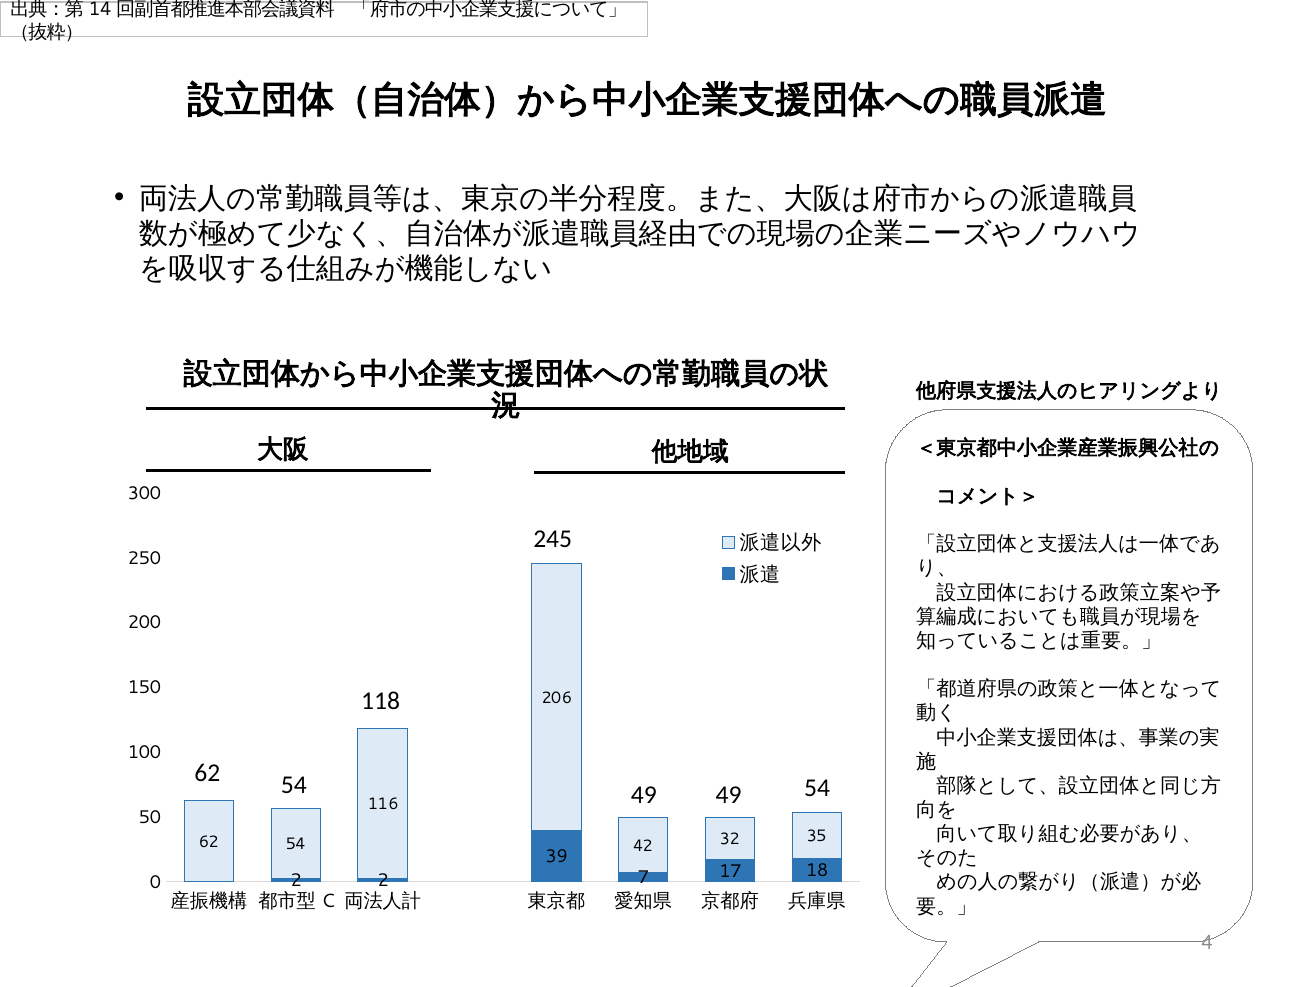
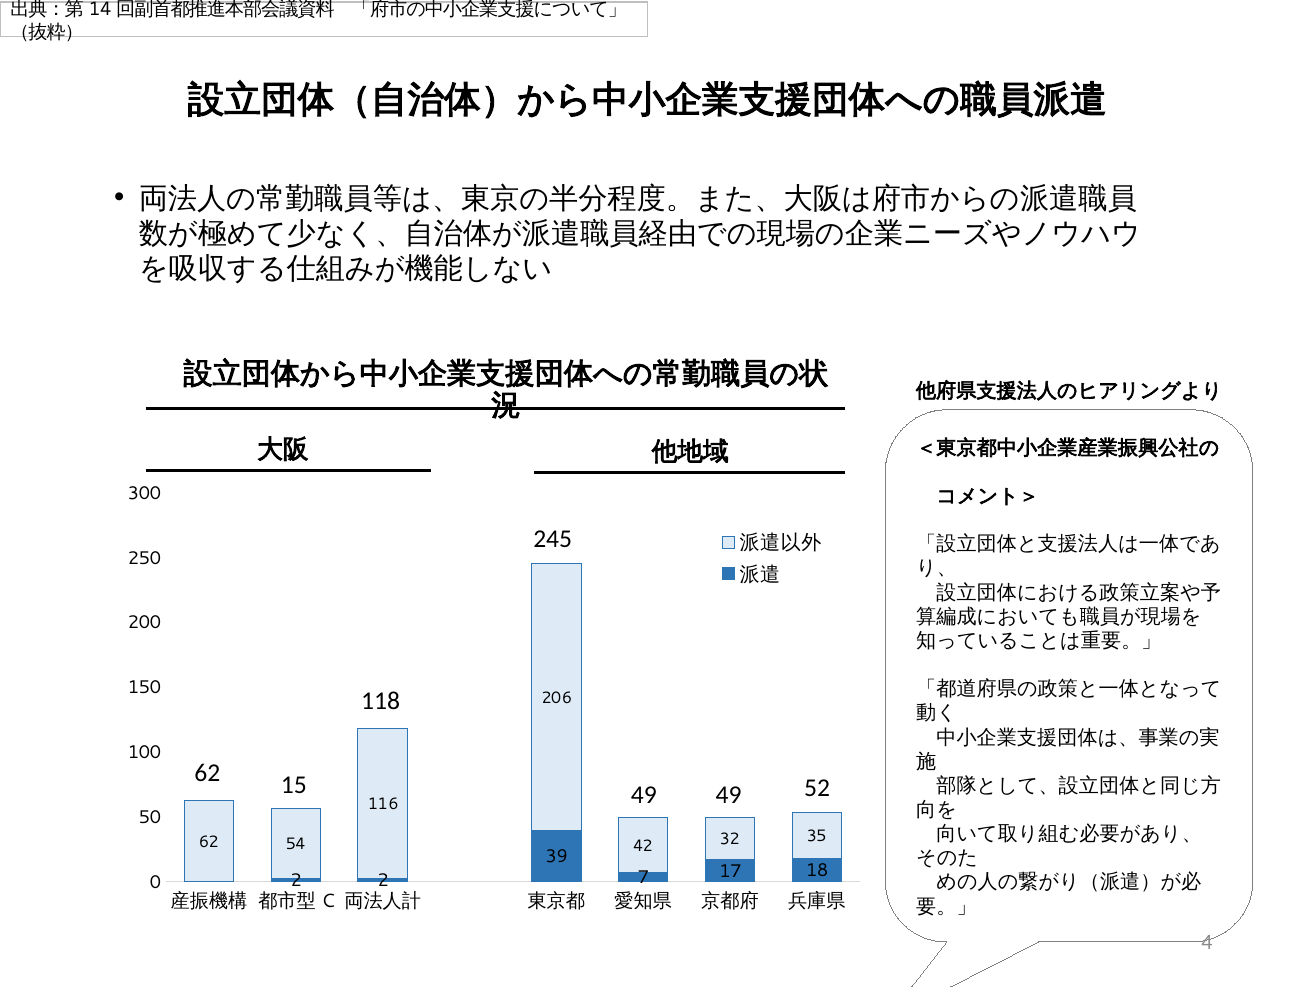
54 at (294, 786): 54 -> 15
49 54: 54 -> 52
